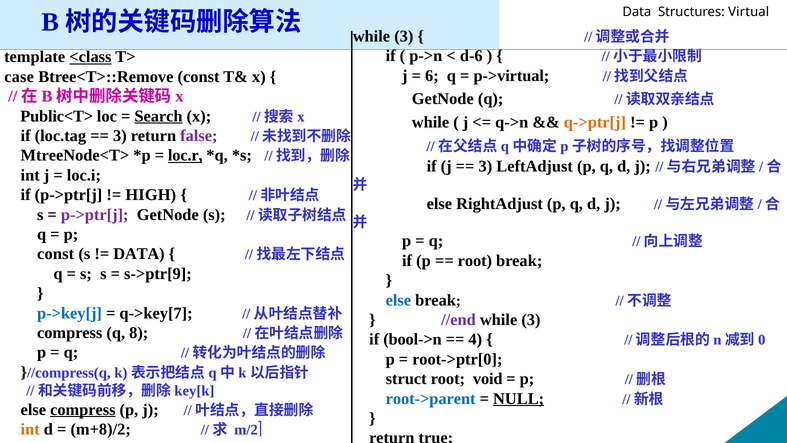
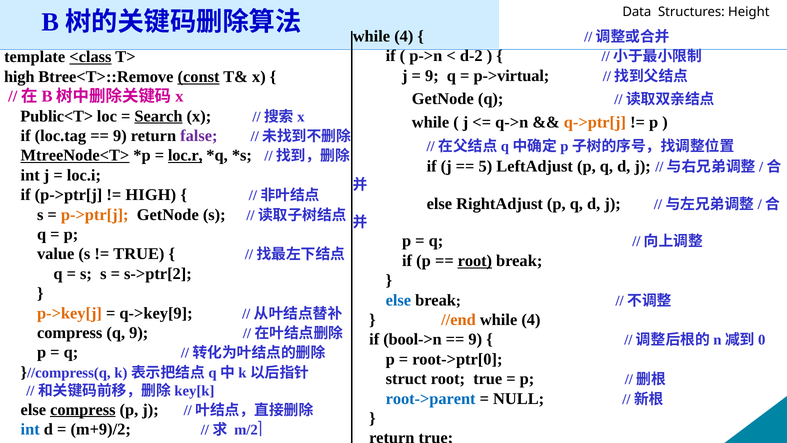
Virtual: Virtual -> Height
3 at (404, 36): 3 -> 4
d-6: d-6 -> d-2
6 at (432, 76): 6 -> 9
case at (19, 77): case -> high
const at (199, 77) underline: none -> present
3 at (120, 136): 3 -> 9
MtreeNode<T> underline: none -> present
3 at (485, 166): 3 -> 5
p->ptr[j at (95, 214) colour: purple -> orange
const at (56, 254): const -> value
DATA at (139, 254): DATA -> TRUE
root at (475, 261) underline: none -> present
s->ptr[9: s->ptr[9 -> s->ptr[2
p->key[j colour: blue -> orange
q->key[7: q->key[7 -> q->key[9
//end colour: purple -> orange
3 at (531, 320): 3 -> 4
q 8: 8 -> 9
4 at (475, 339): 4 -> 9
root void: void -> true
NULL underline: present -> none
int at (30, 429) colour: orange -> blue
m+8)/2: m+8)/2 -> m+9)/2
